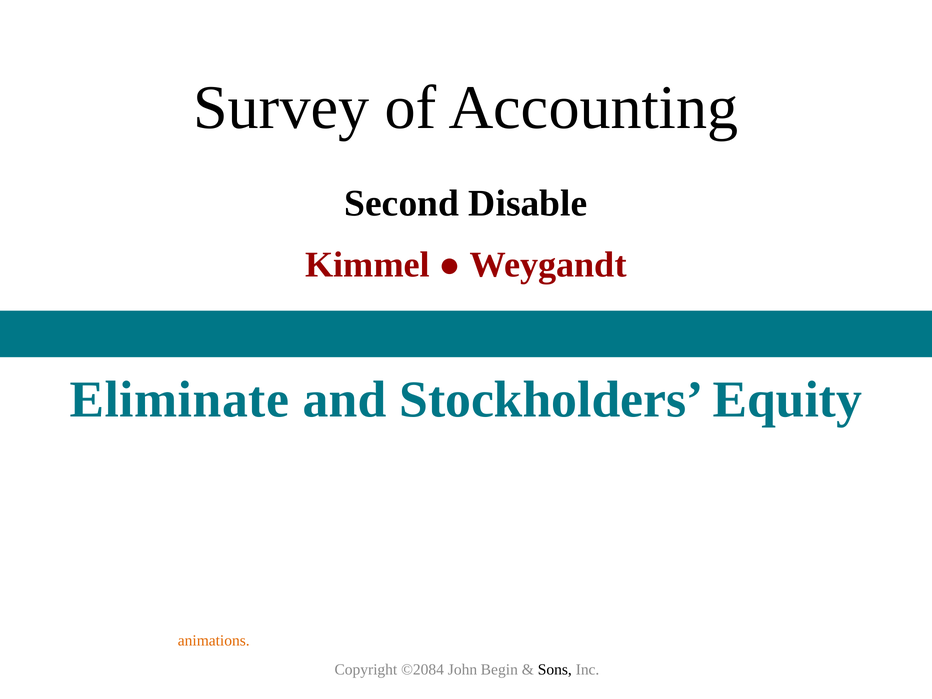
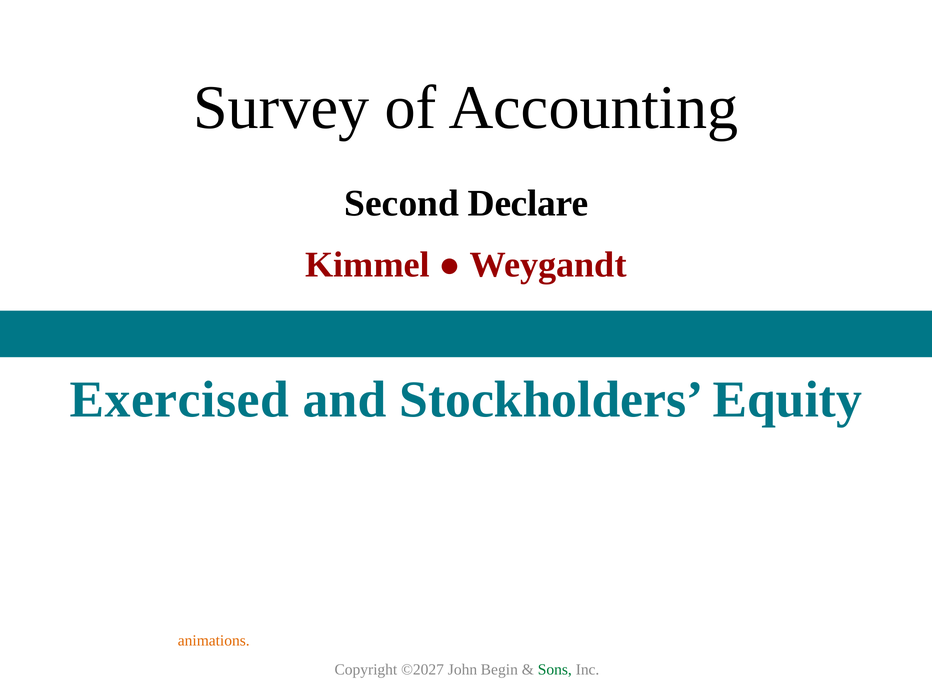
Second Disable: Disable -> Declare
Eliminate: Eliminate -> Exercised
©2084: ©2084 -> ©2027
Sons colour: black -> green
